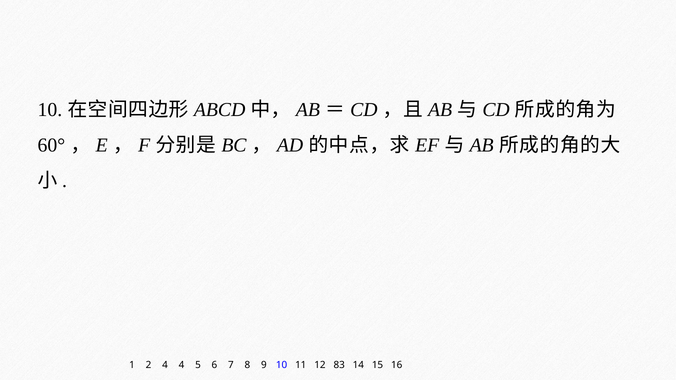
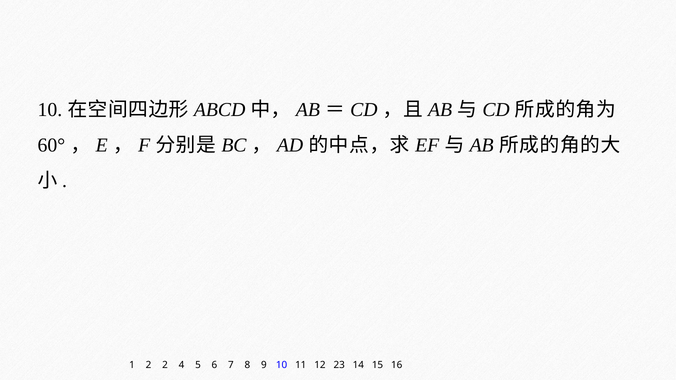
2 4: 4 -> 2
83: 83 -> 23
